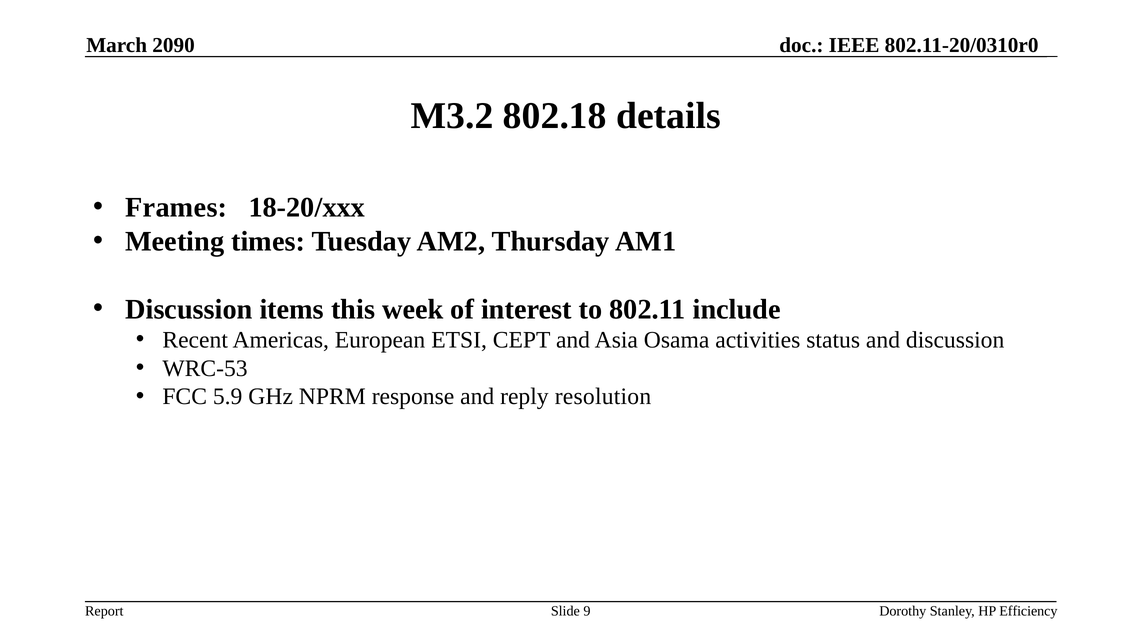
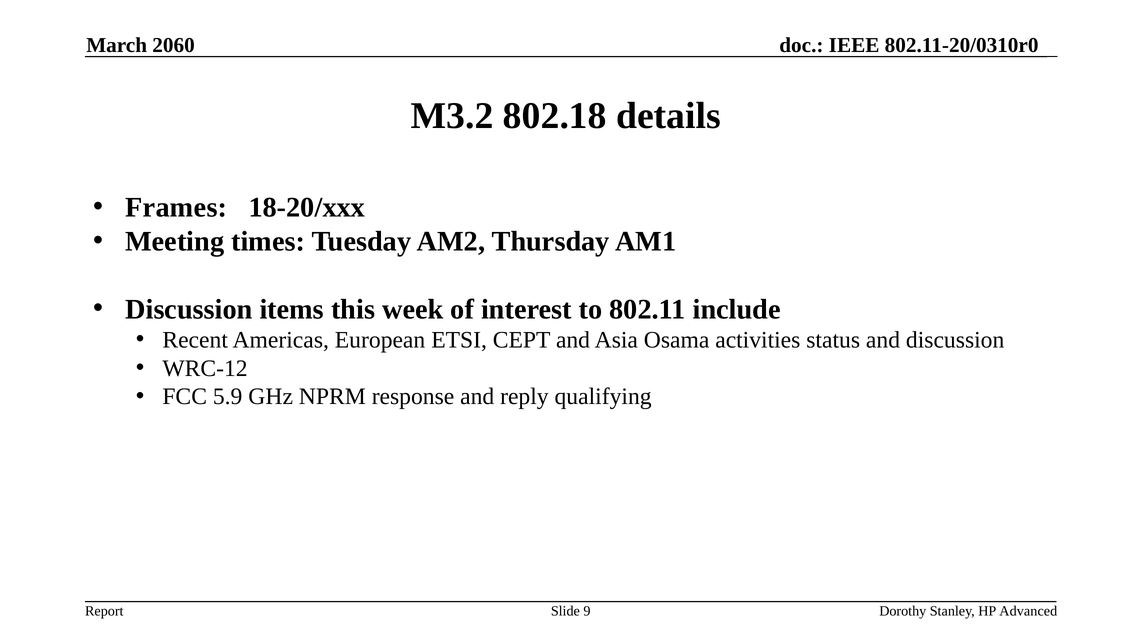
2090: 2090 -> 2060
WRC-53: WRC-53 -> WRC-12
resolution: resolution -> qualifying
Efficiency: Efficiency -> Advanced
